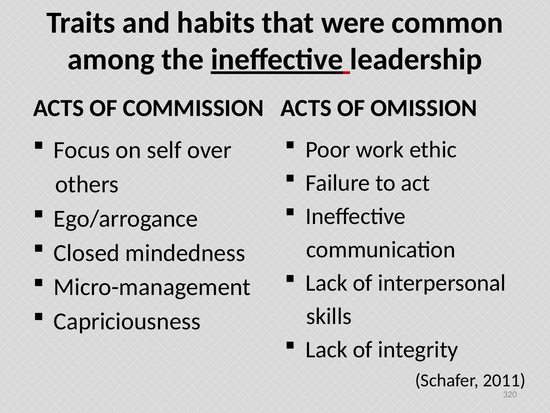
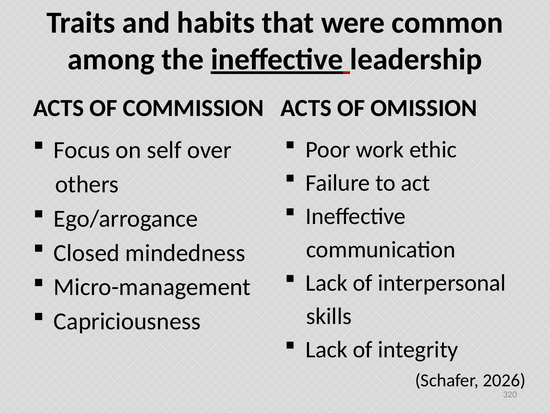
2011: 2011 -> 2026
